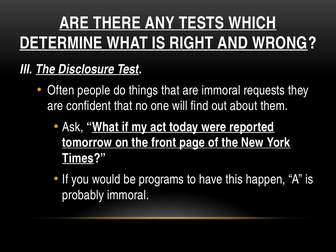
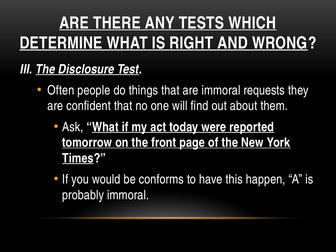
programs: programs -> conforms
